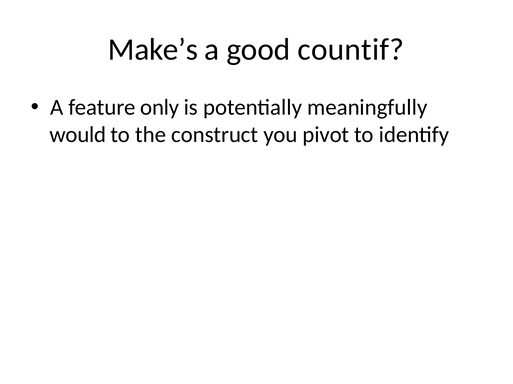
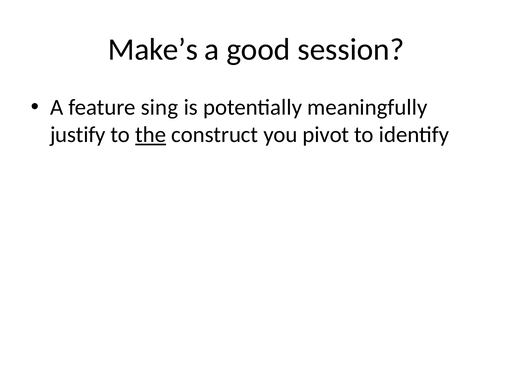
countif: countif -> session
only: only -> sing
would: would -> justify
the underline: none -> present
